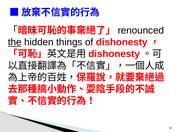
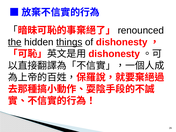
things underline: none -> present
